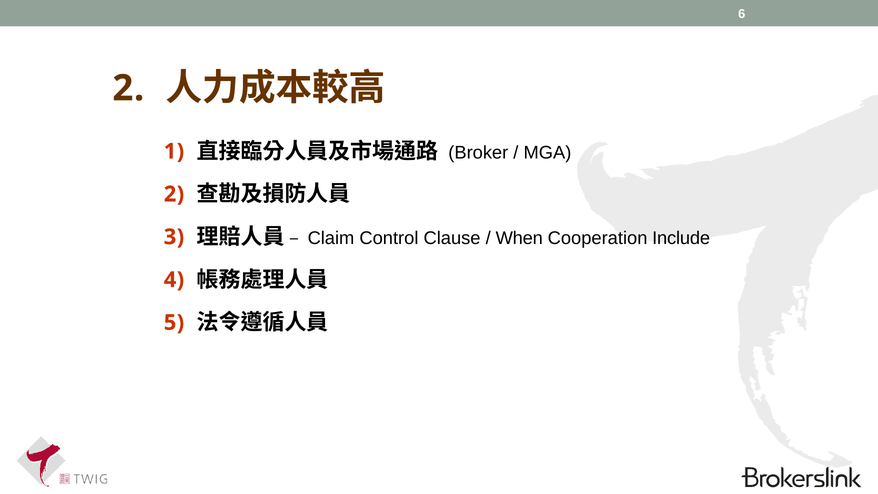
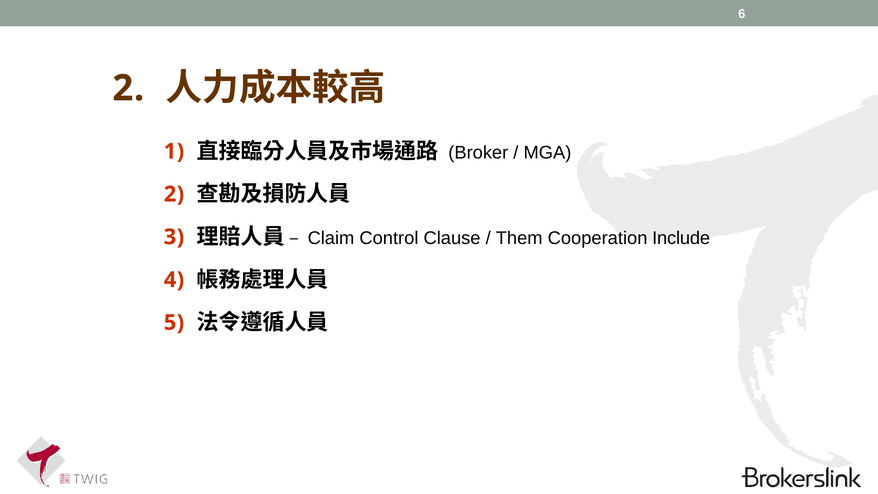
When: When -> Them
